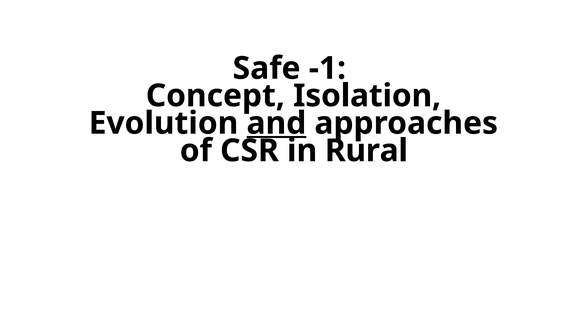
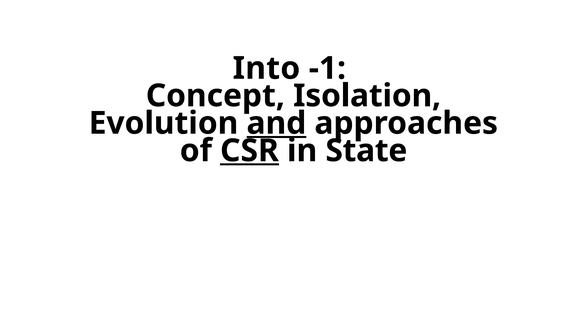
Safe: Safe -> Into
CSR underline: none -> present
Rural: Rural -> State
